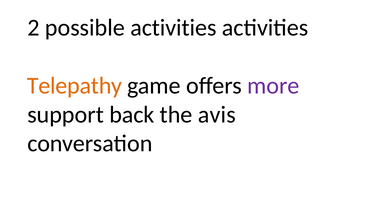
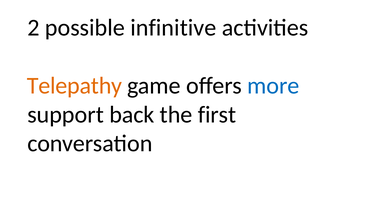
possible activities: activities -> infinitive
more colour: purple -> blue
avis: avis -> first
